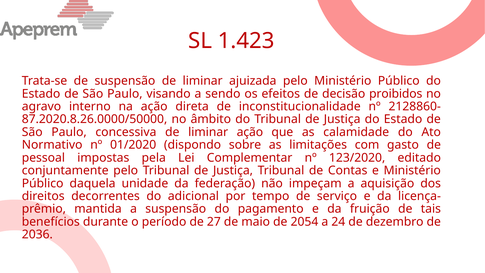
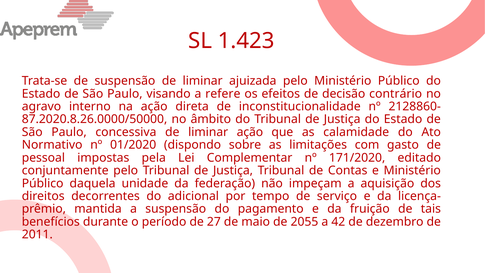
sendo: sendo -> refere
proibidos: proibidos -> contrário
123/2020: 123/2020 -> 171/2020
2054: 2054 -> 2055
24: 24 -> 42
2036: 2036 -> 2011
